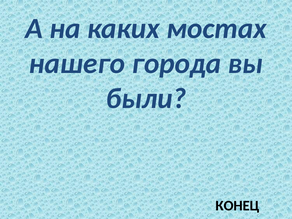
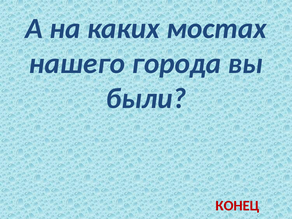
КОНЕЦ colour: black -> red
